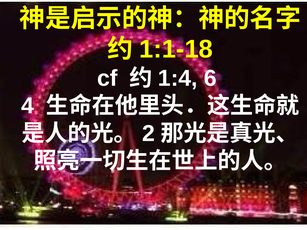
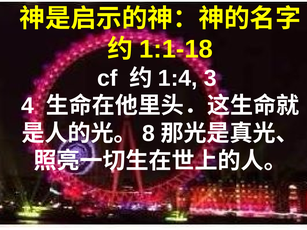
6: 6 -> 3
2: 2 -> 8
